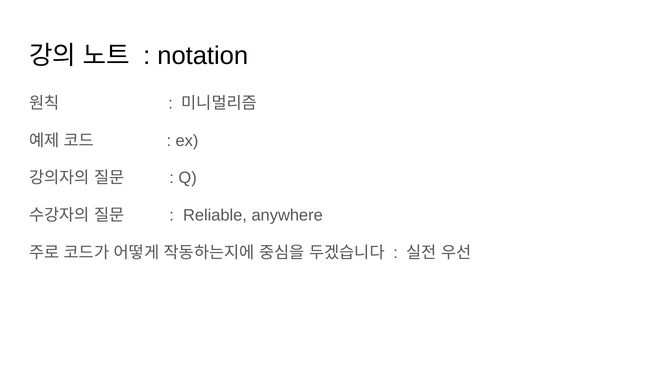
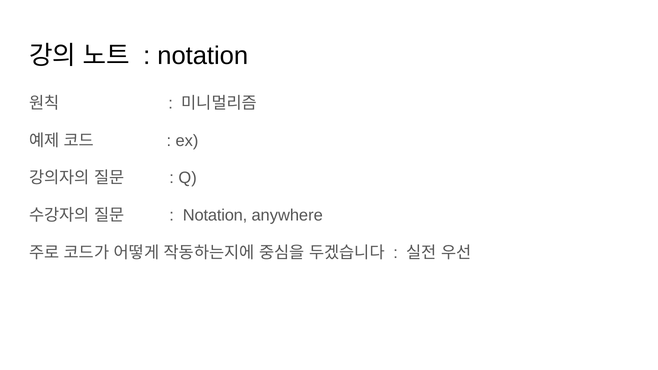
Reliable at (215, 215): Reliable -> Notation
